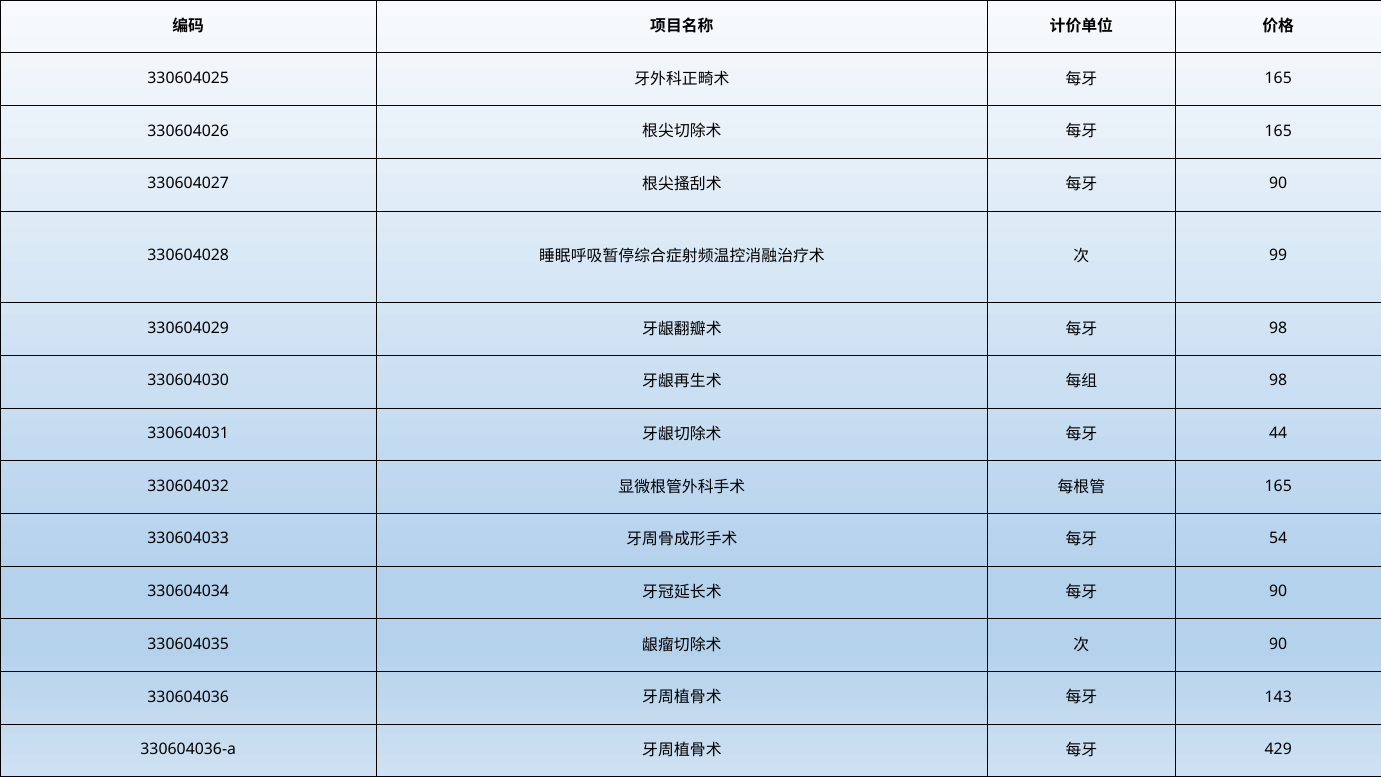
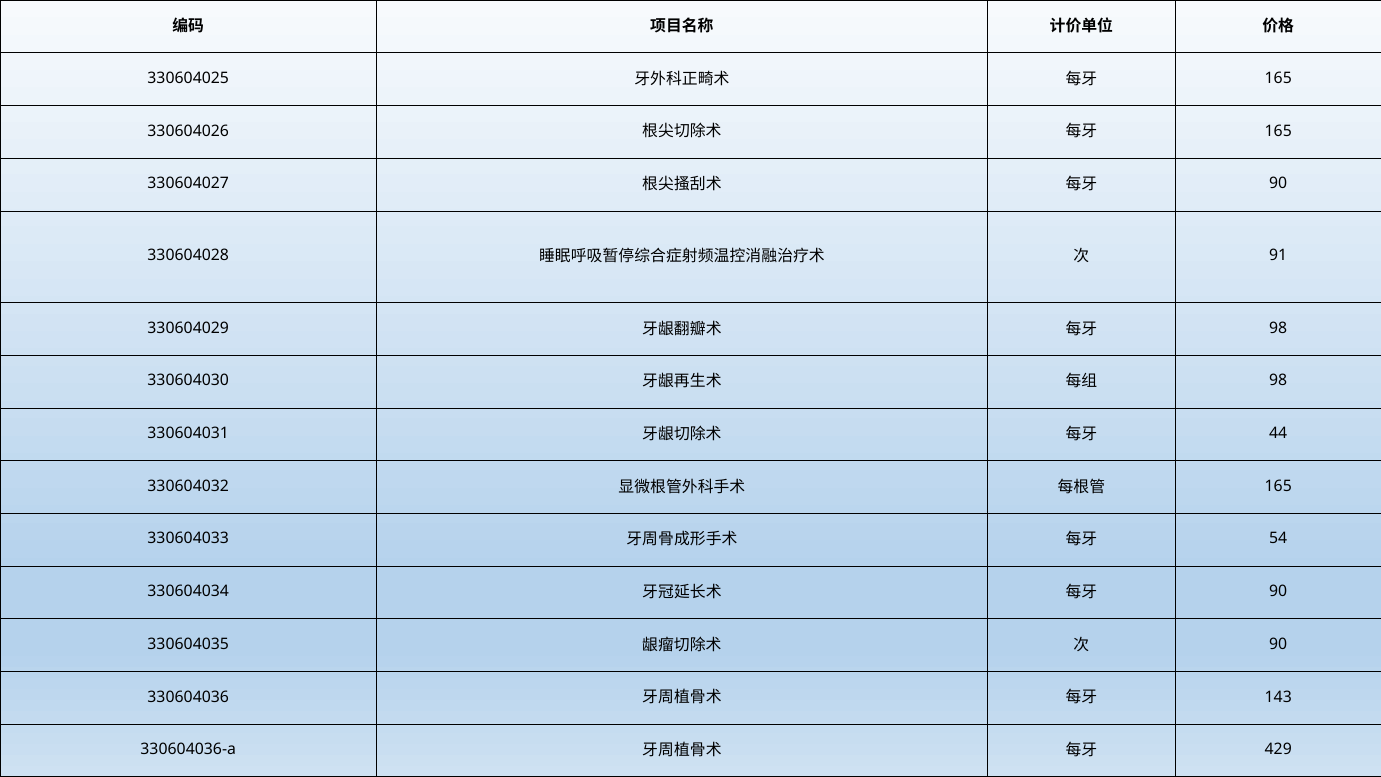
99: 99 -> 91
